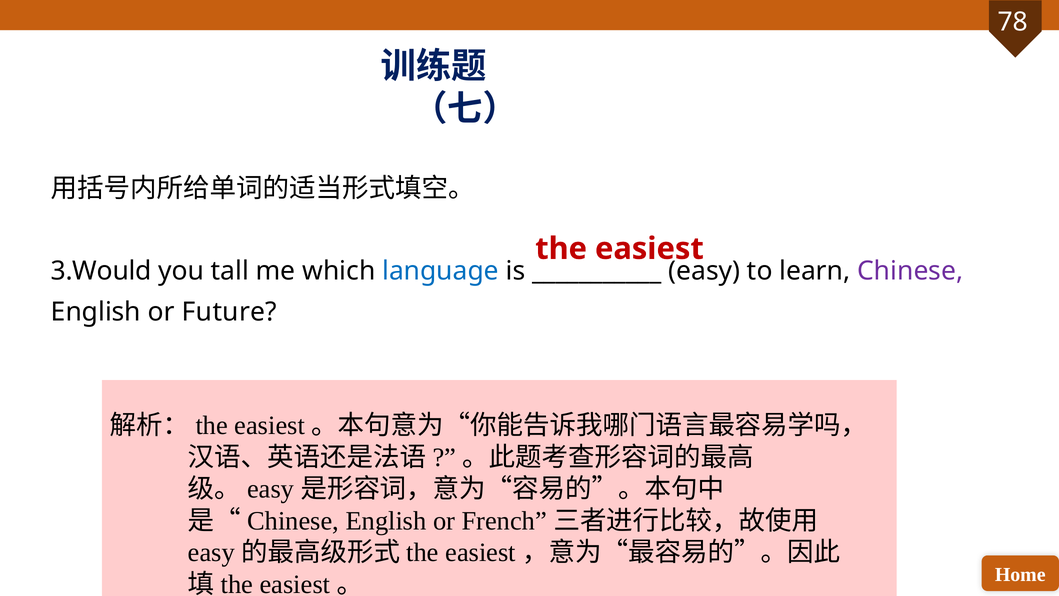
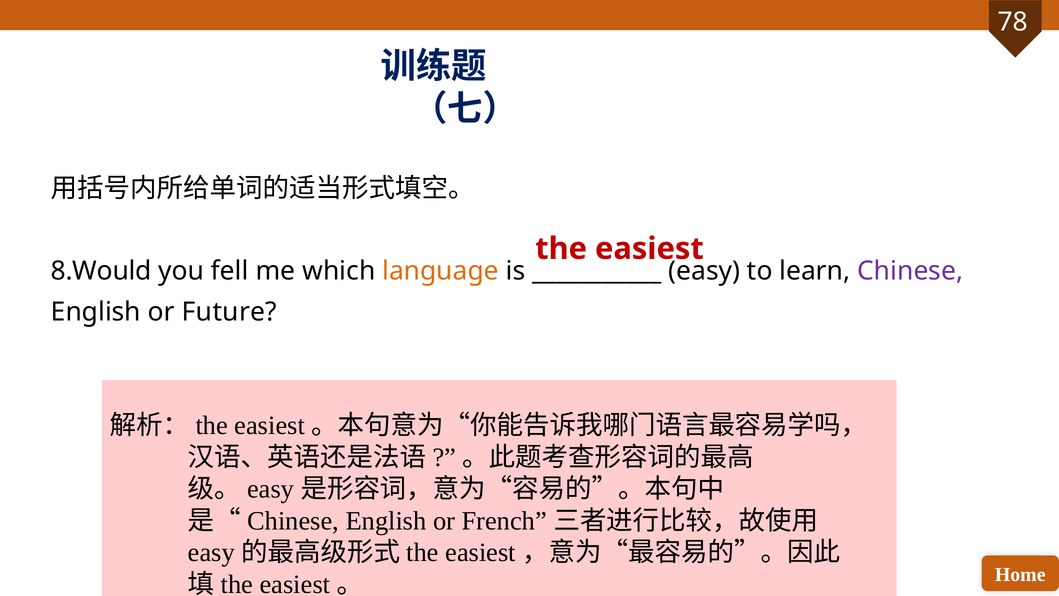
3.Would: 3.Would -> 8.Would
tall: tall -> fell
language colour: blue -> orange
